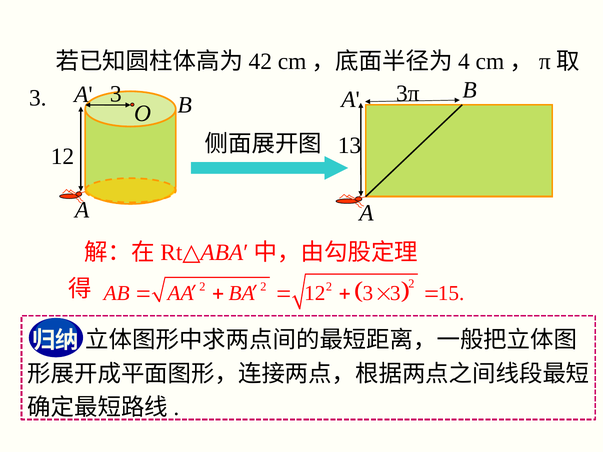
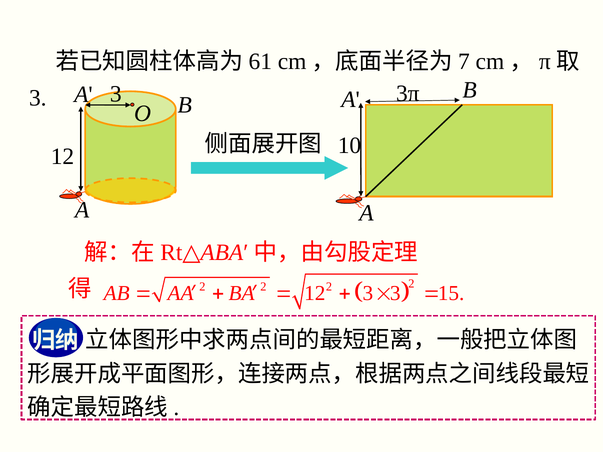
42: 42 -> 61
4: 4 -> 7
13: 13 -> 10
